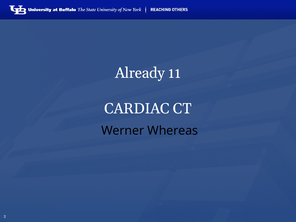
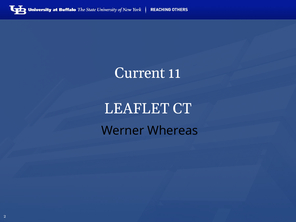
Already: Already -> Current
CARDIAC: CARDIAC -> LEAFLET
